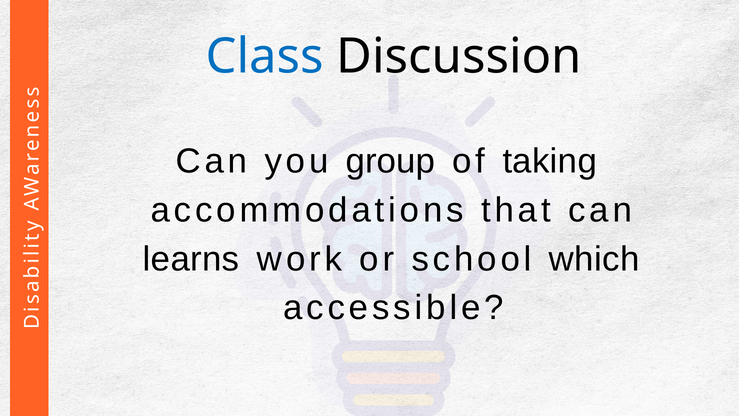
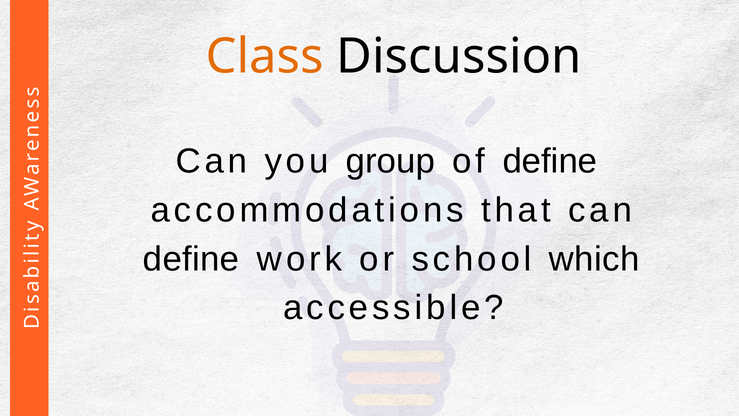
Class colour: blue -> orange
of taking: taking -> define
learns at (191, 259): learns -> define
